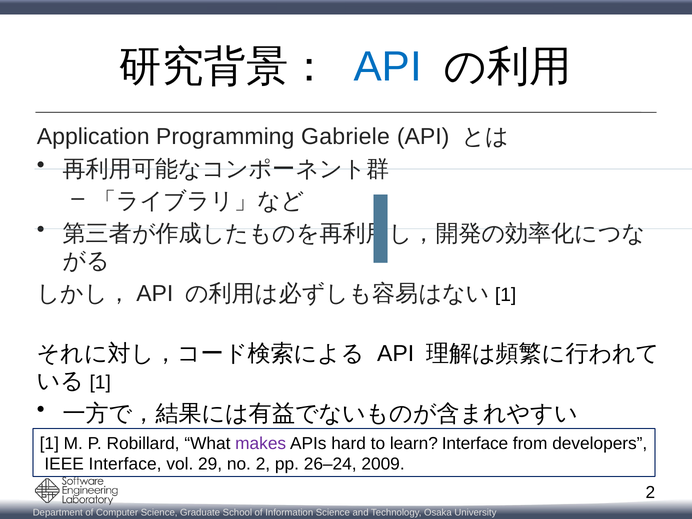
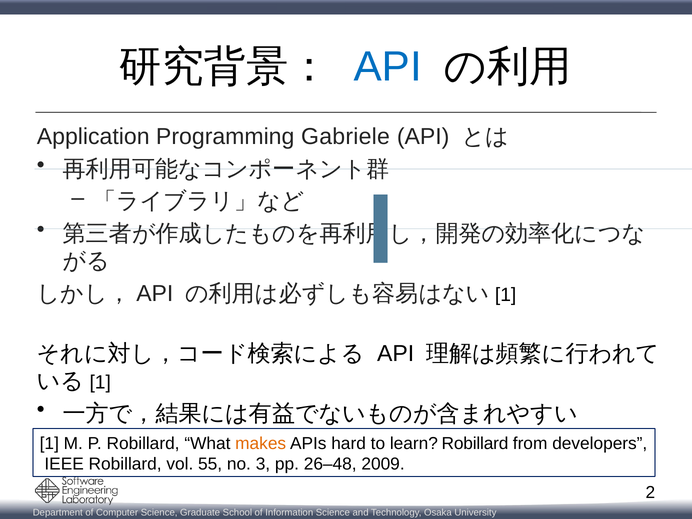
makes colour: purple -> orange
learn Interface: Interface -> Robillard
IEEE Interface: Interface -> Robillard
29: 29 -> 55
no 2: 2 -> 3
26–24: 26–24 -> 26–48
